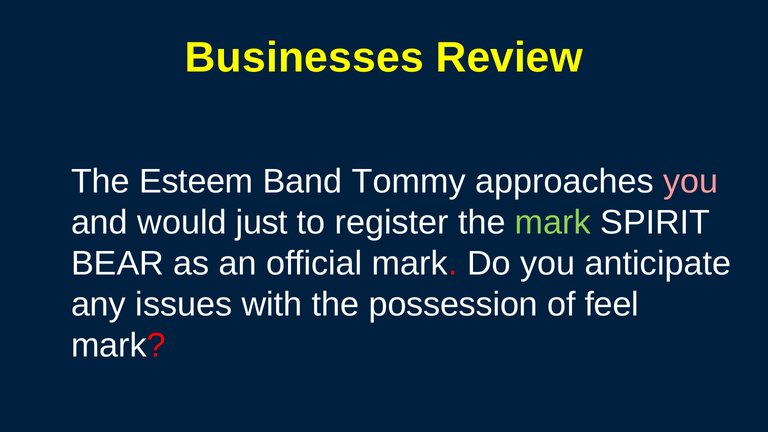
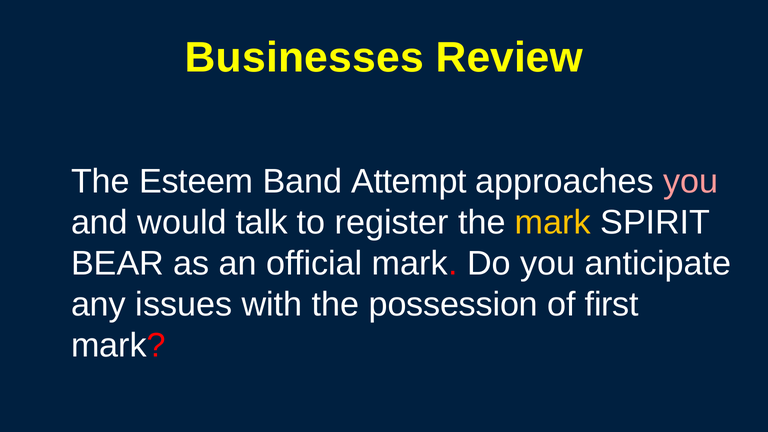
Tommy: Tommy -> Attempt
just: just -> talk
mark at (553, 222) colour: light green -> yellow
feel: feel -> first
